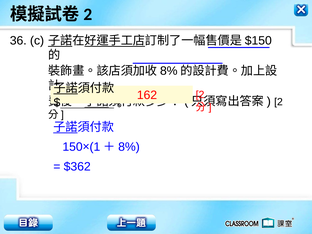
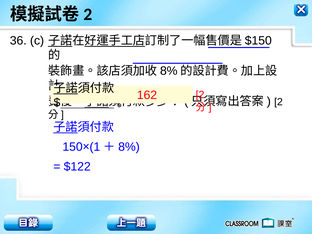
$362: $362 -> $122
